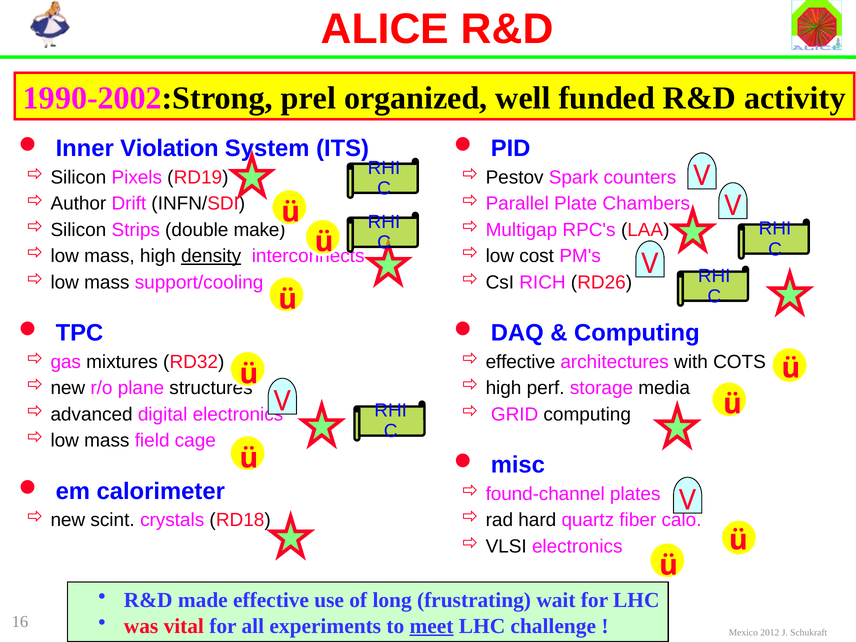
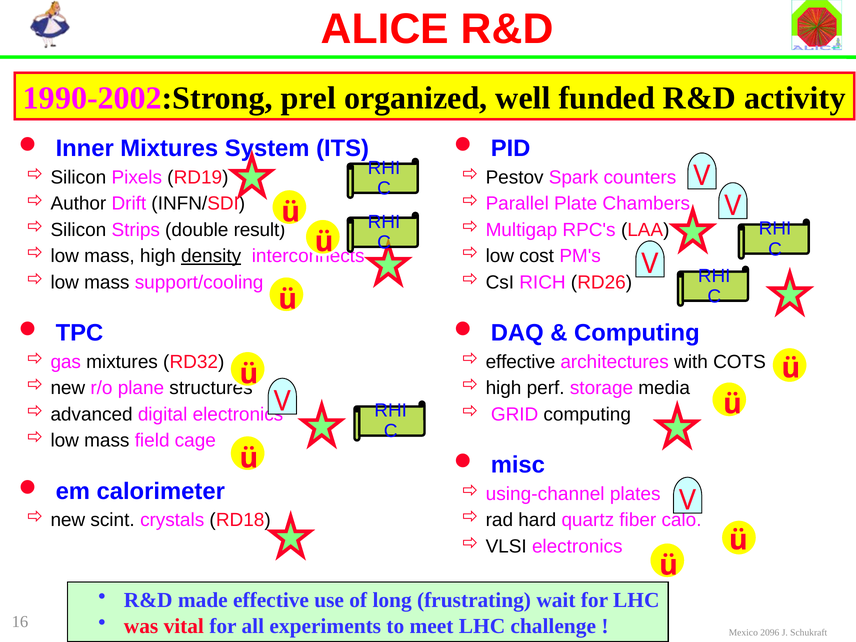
Inner Violation: Violation -> Mixtures
make: make -> result
found-channel: found-channel -> using-channel
meet underline: present -> none
2012: 2012 -> 2096
